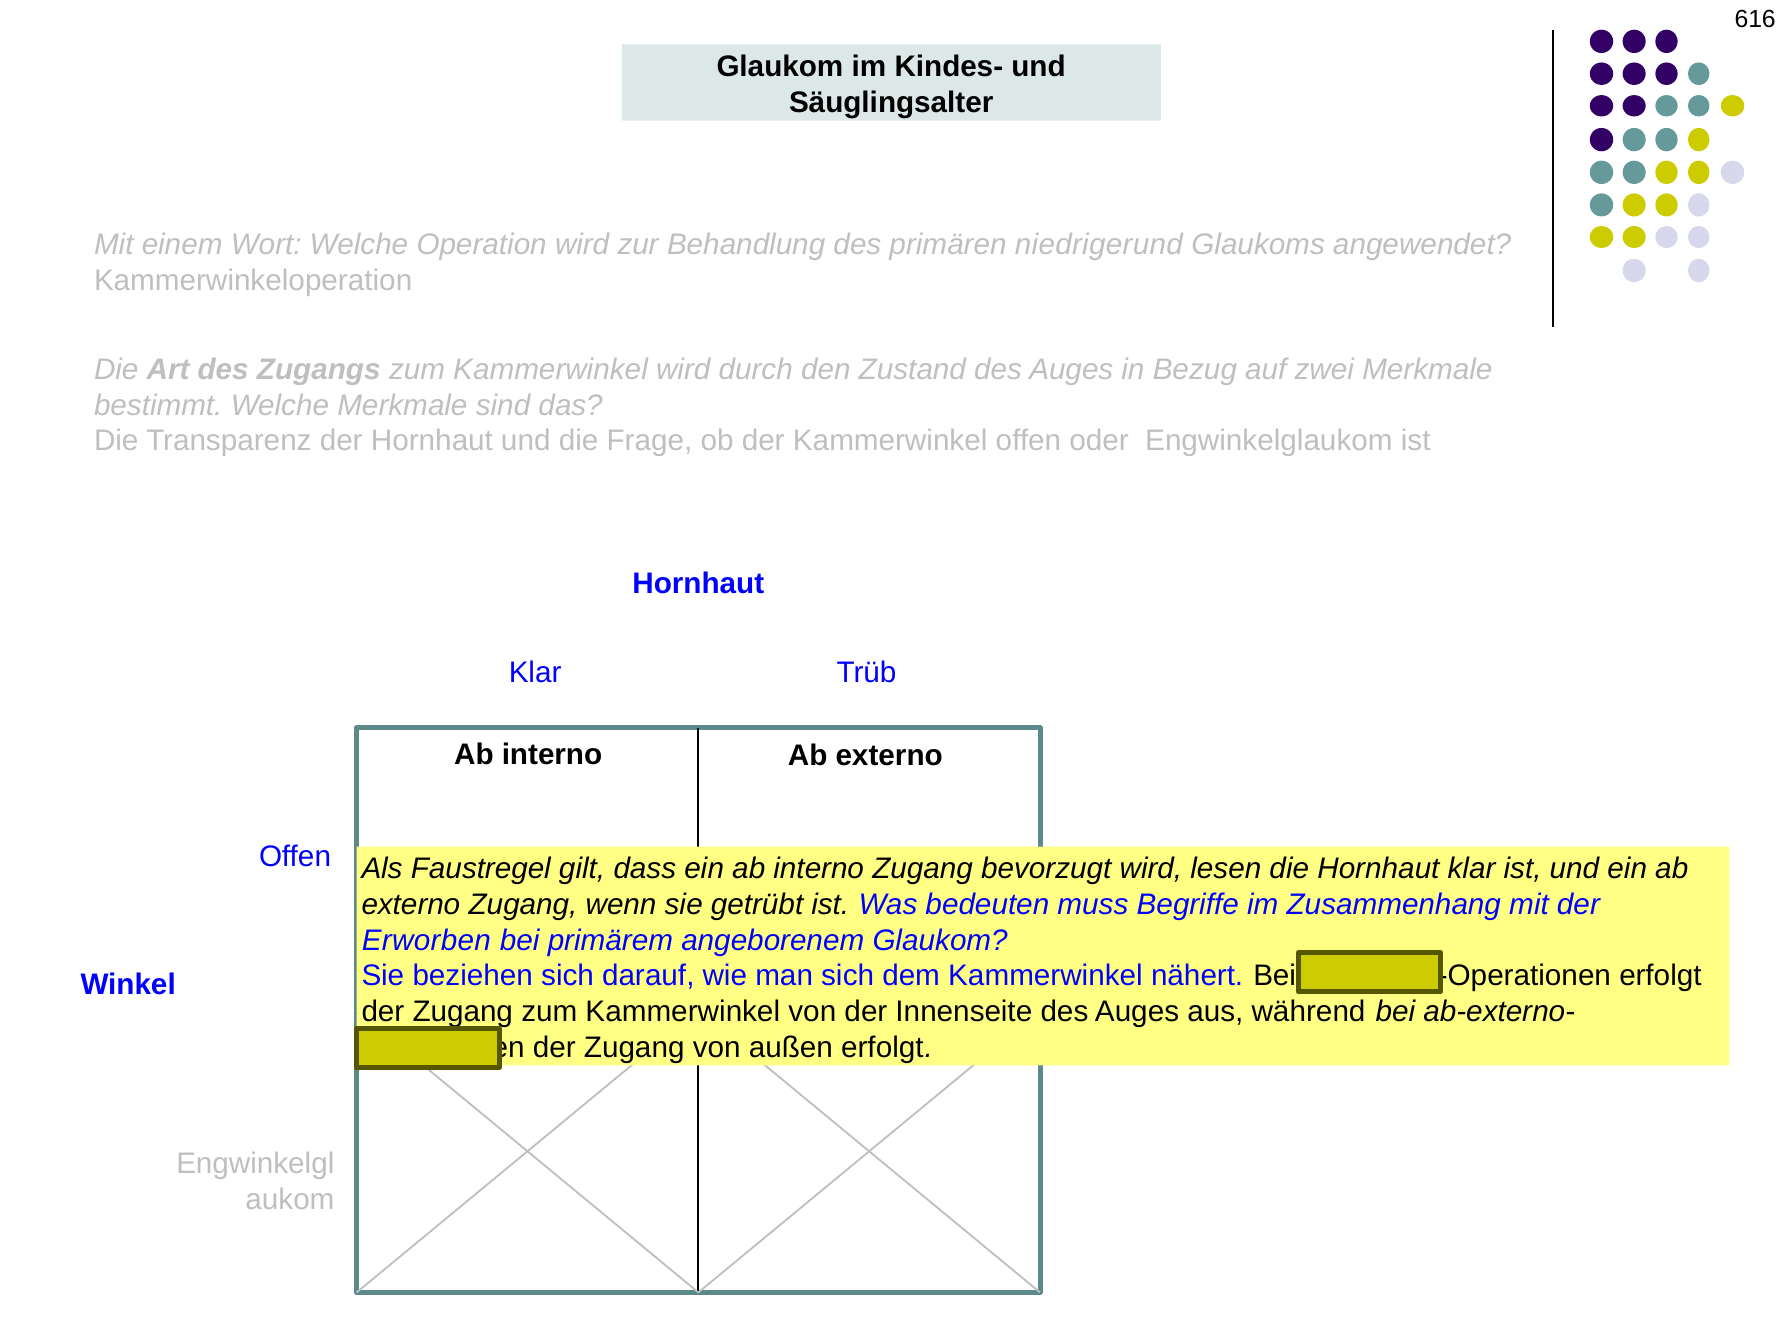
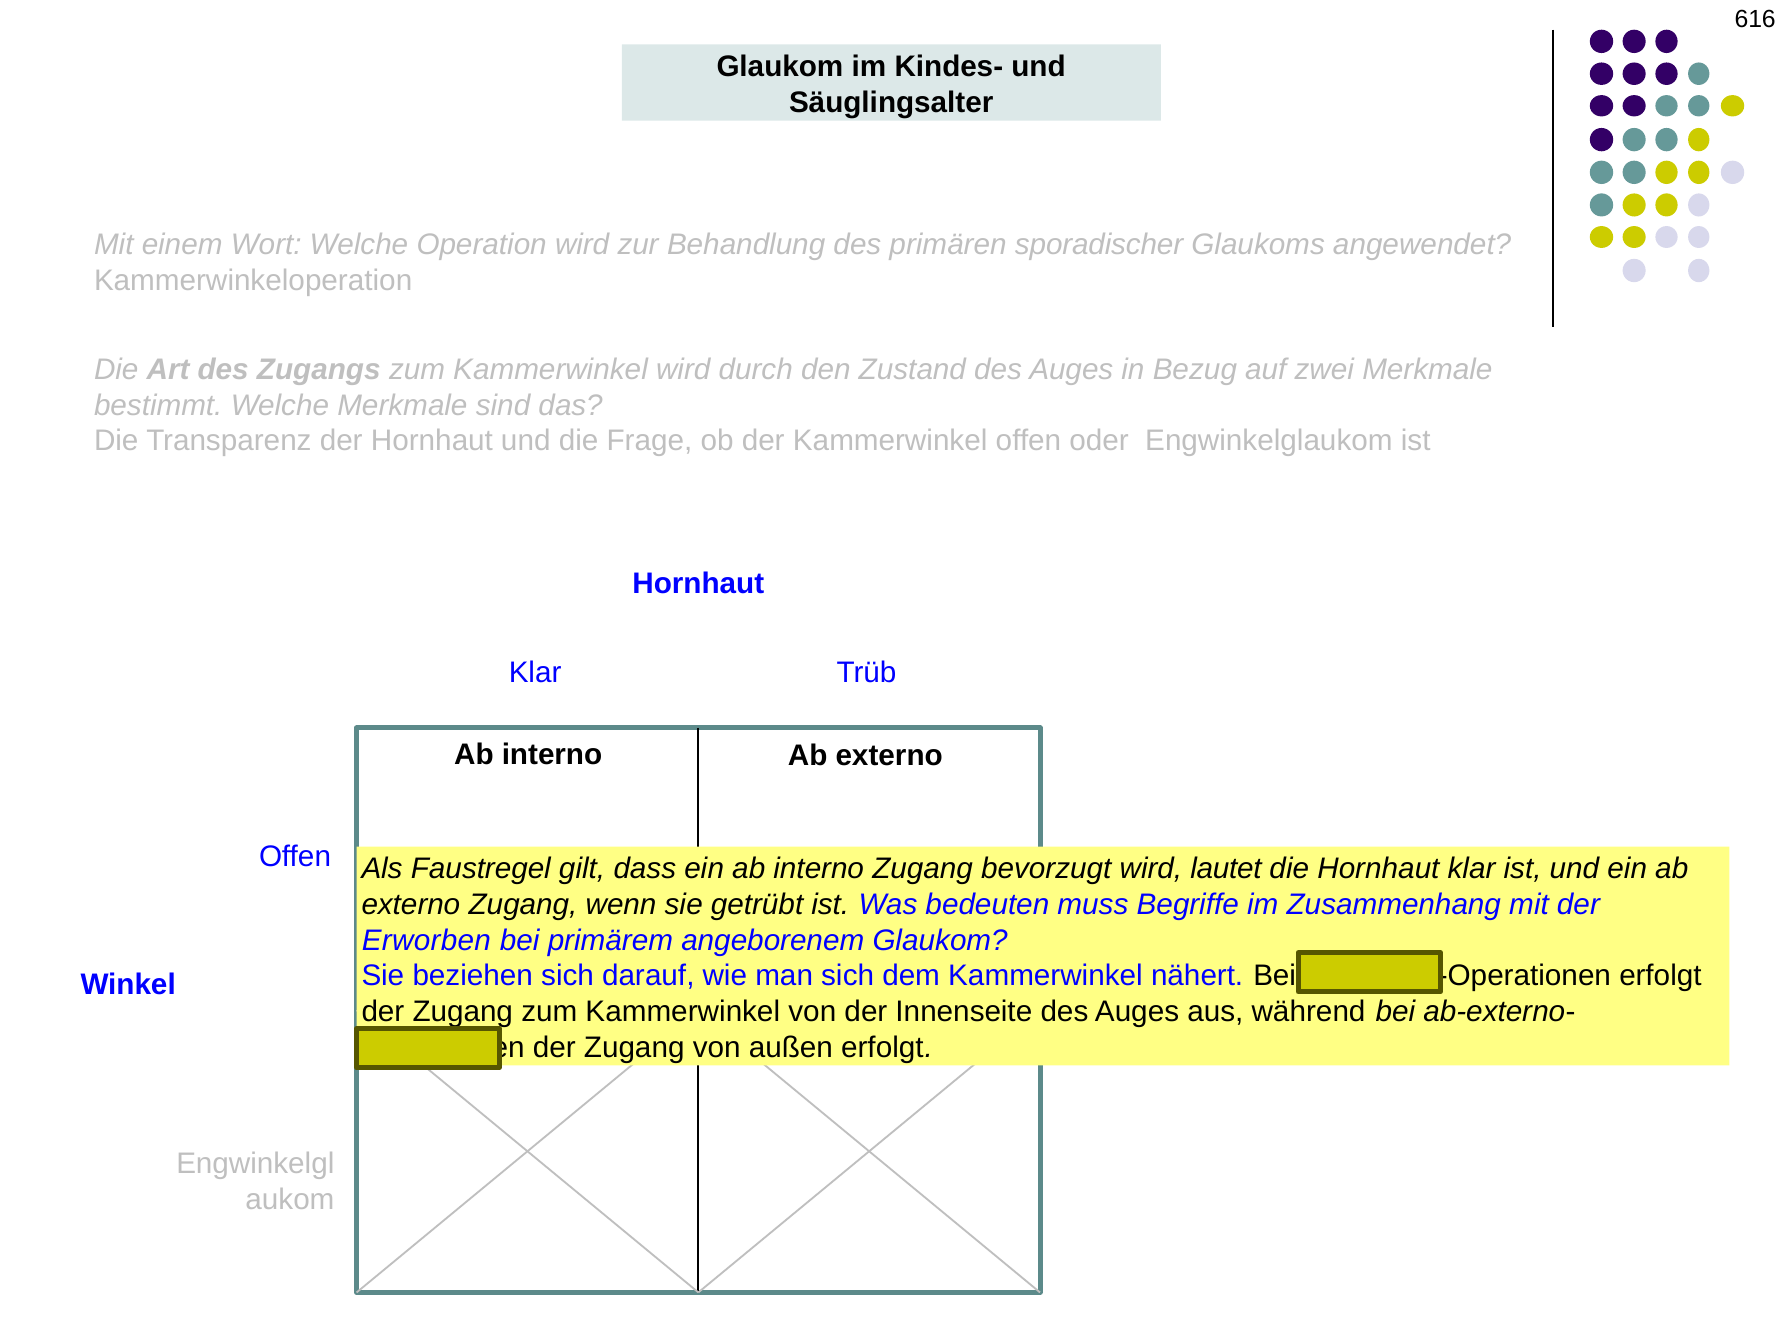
niedrigerund: niedrigerund -> sporadischer
lesen: lesen -> lautet
